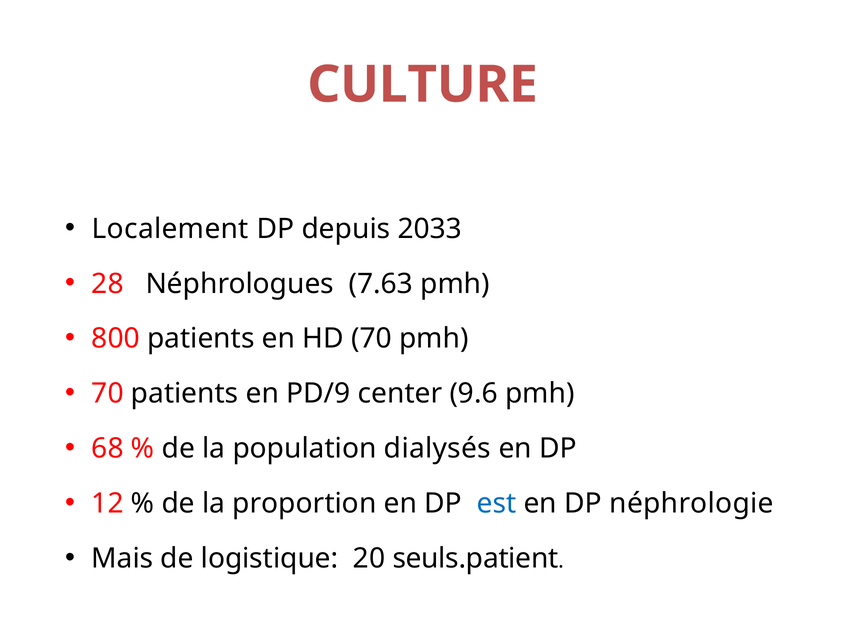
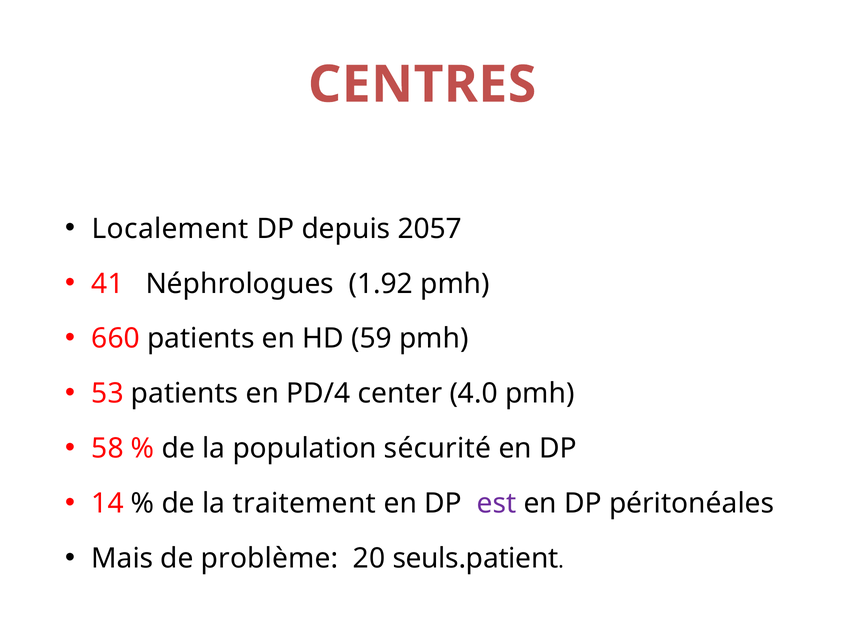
CULTURE: CULTURE -> CENTRES
2033: 2033 -> 2057
28: 28 -> 41
7.63: 7.63 -> 1.92
800: 800 -> 660
HD 70: 70 -> 59
70 at (108, 393): 70 -> 53
PD/9: PD/9 -> PD/4
9.6: 9.6 -> 4.0
68: 68 -> 58
dialysés: dialysés -> sécurité
12: 12 -> 14
proportion: proportion -> traitement
est colour: blue -> purple
néphrologie: néphrologie -> péritonéales
logistique: logistique -> problème
